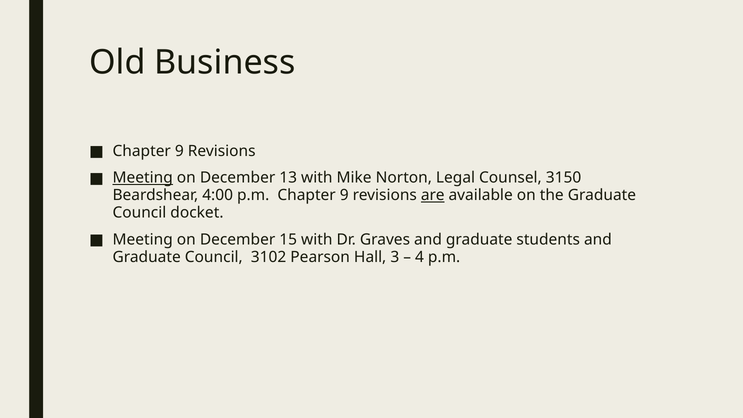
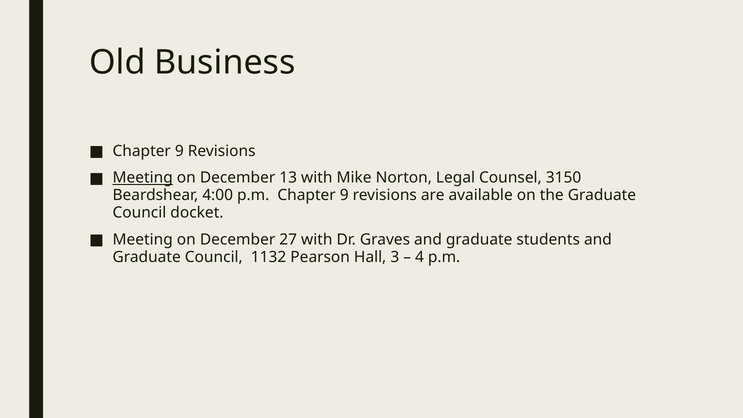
are underline: present -> none
15: 15 -> 27
3102: 3102 -> 1132
